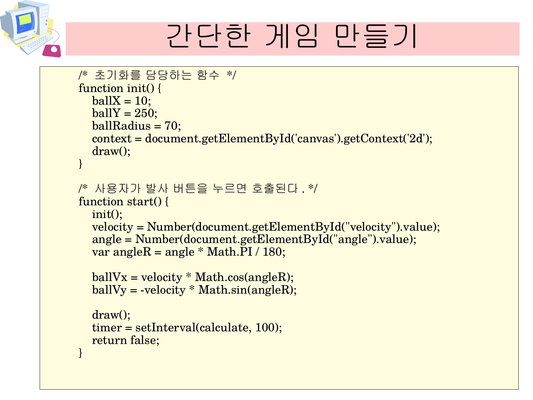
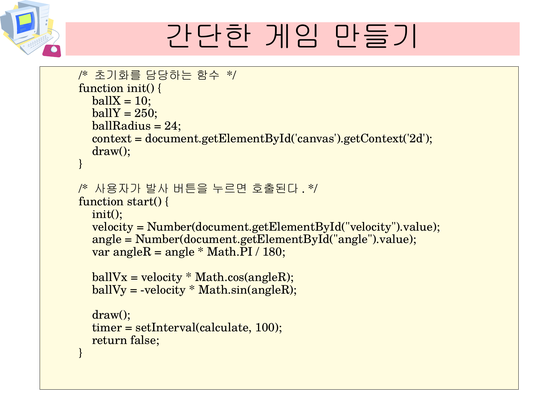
70: 70 -> 24
